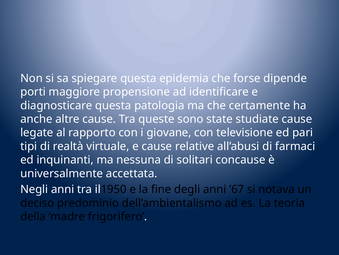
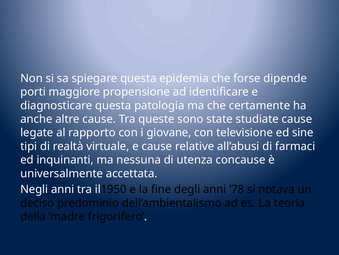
pari: pari -> sine
solitari: solitari -> utenza
’67: ’67 -> ’78
